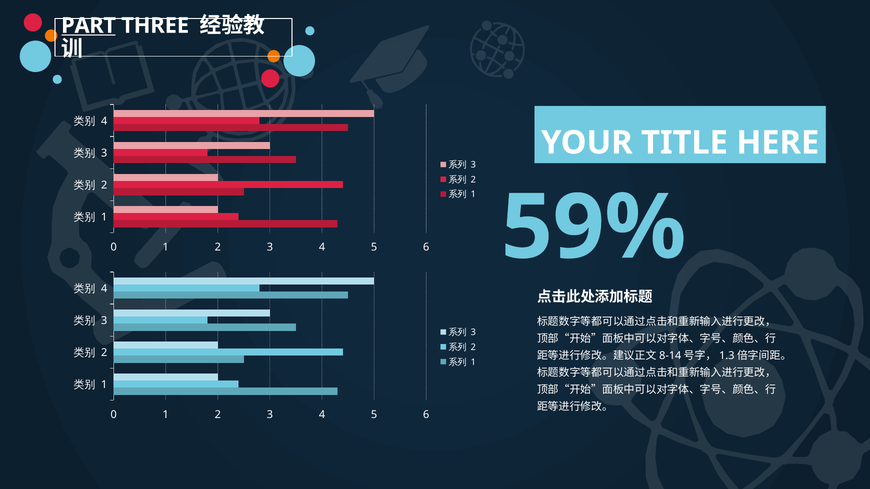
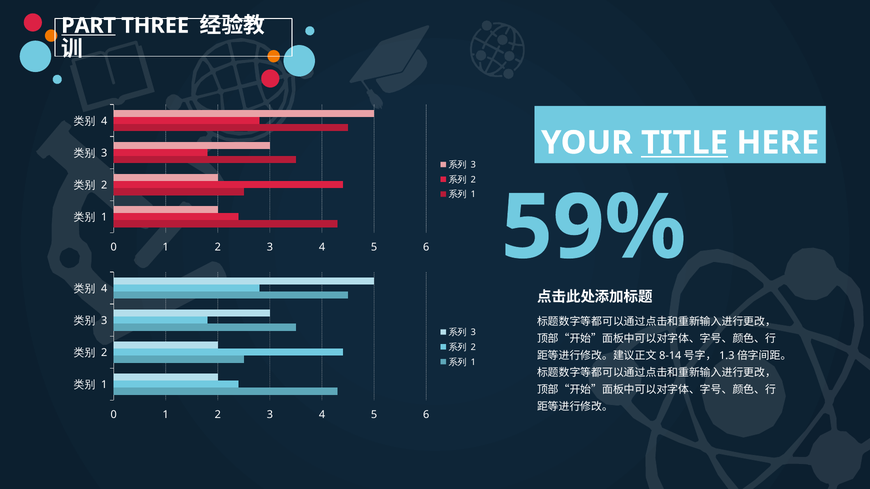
TITLE underline: none -> present
